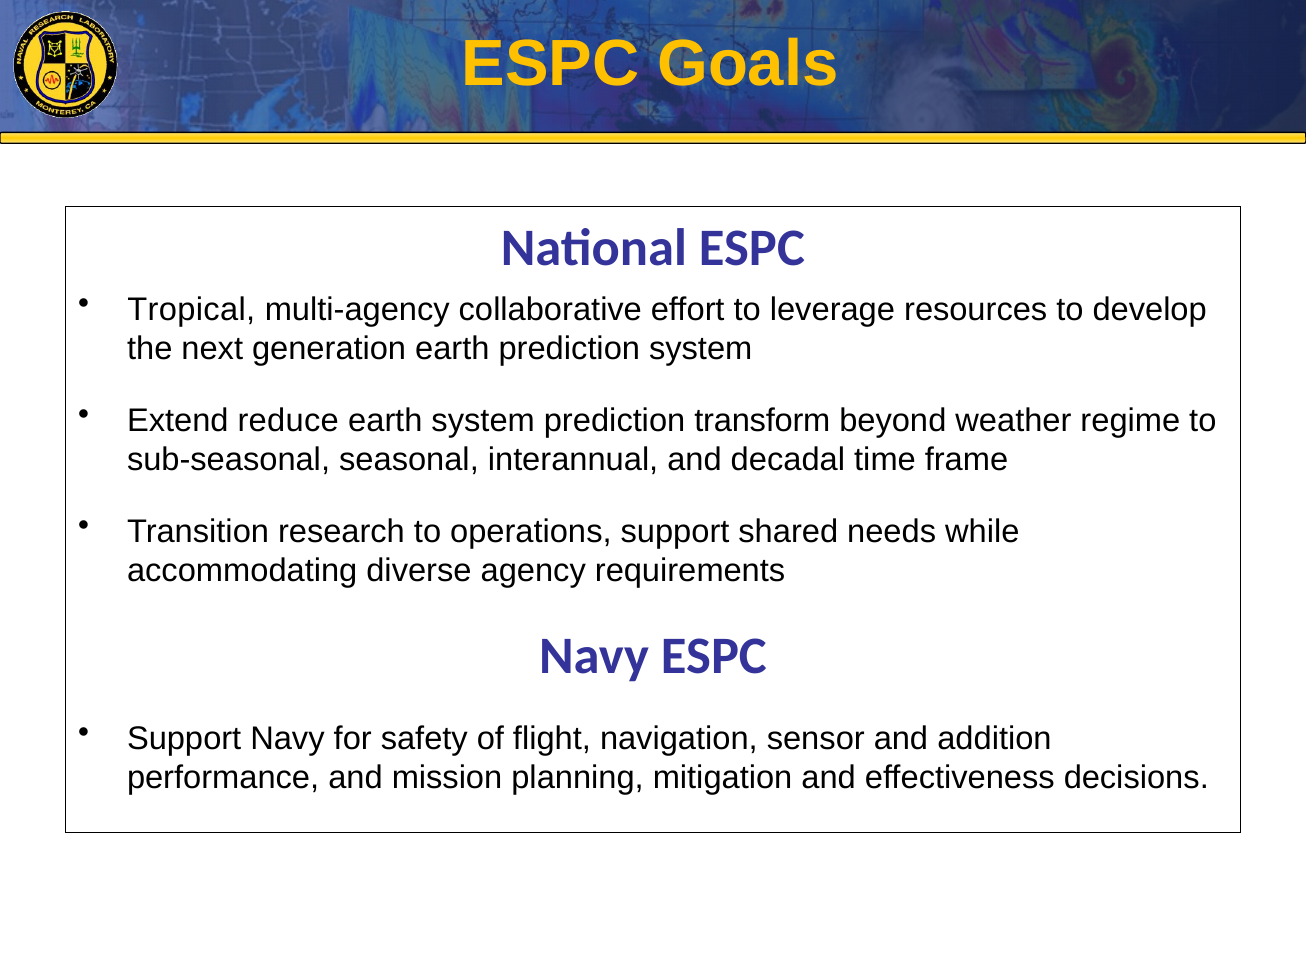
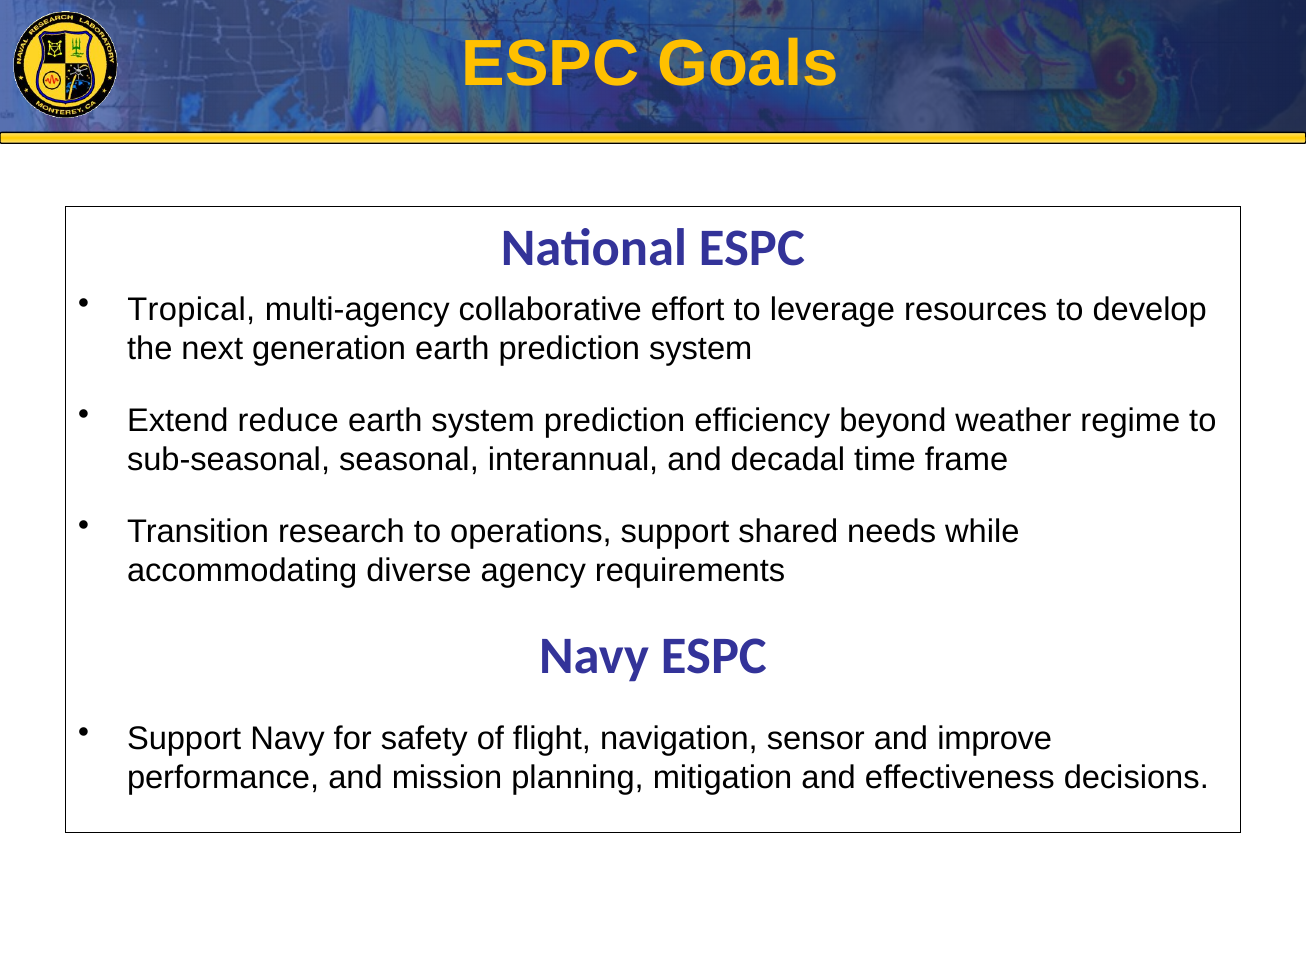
transform: transform -> efficiency
addition: addition -> improve
